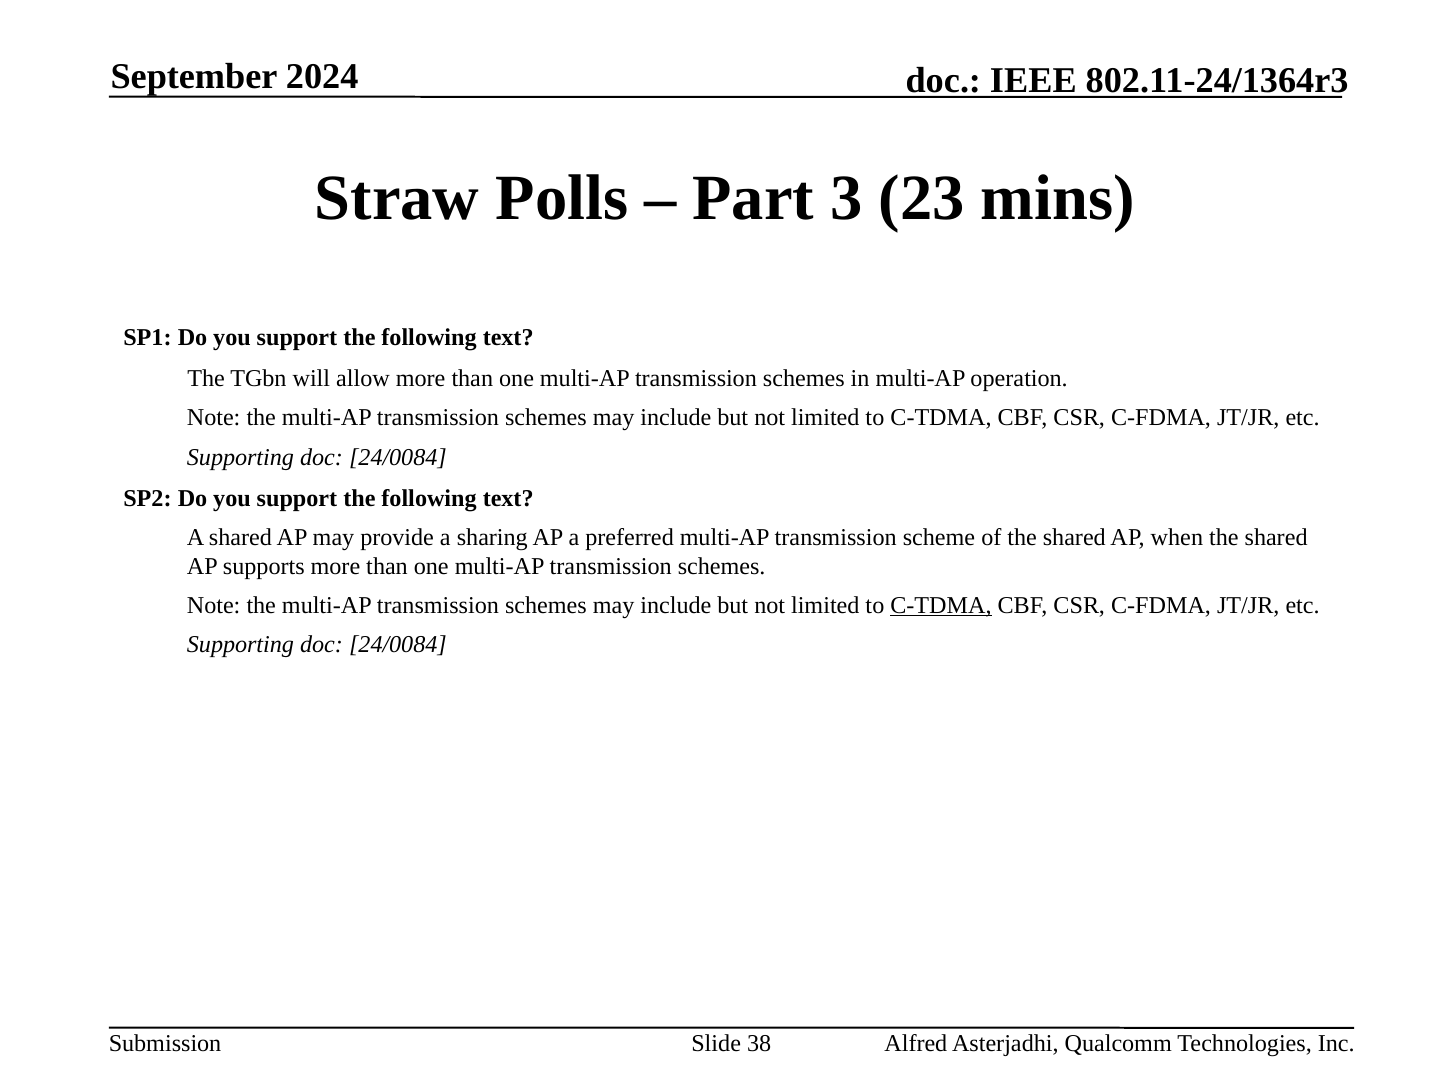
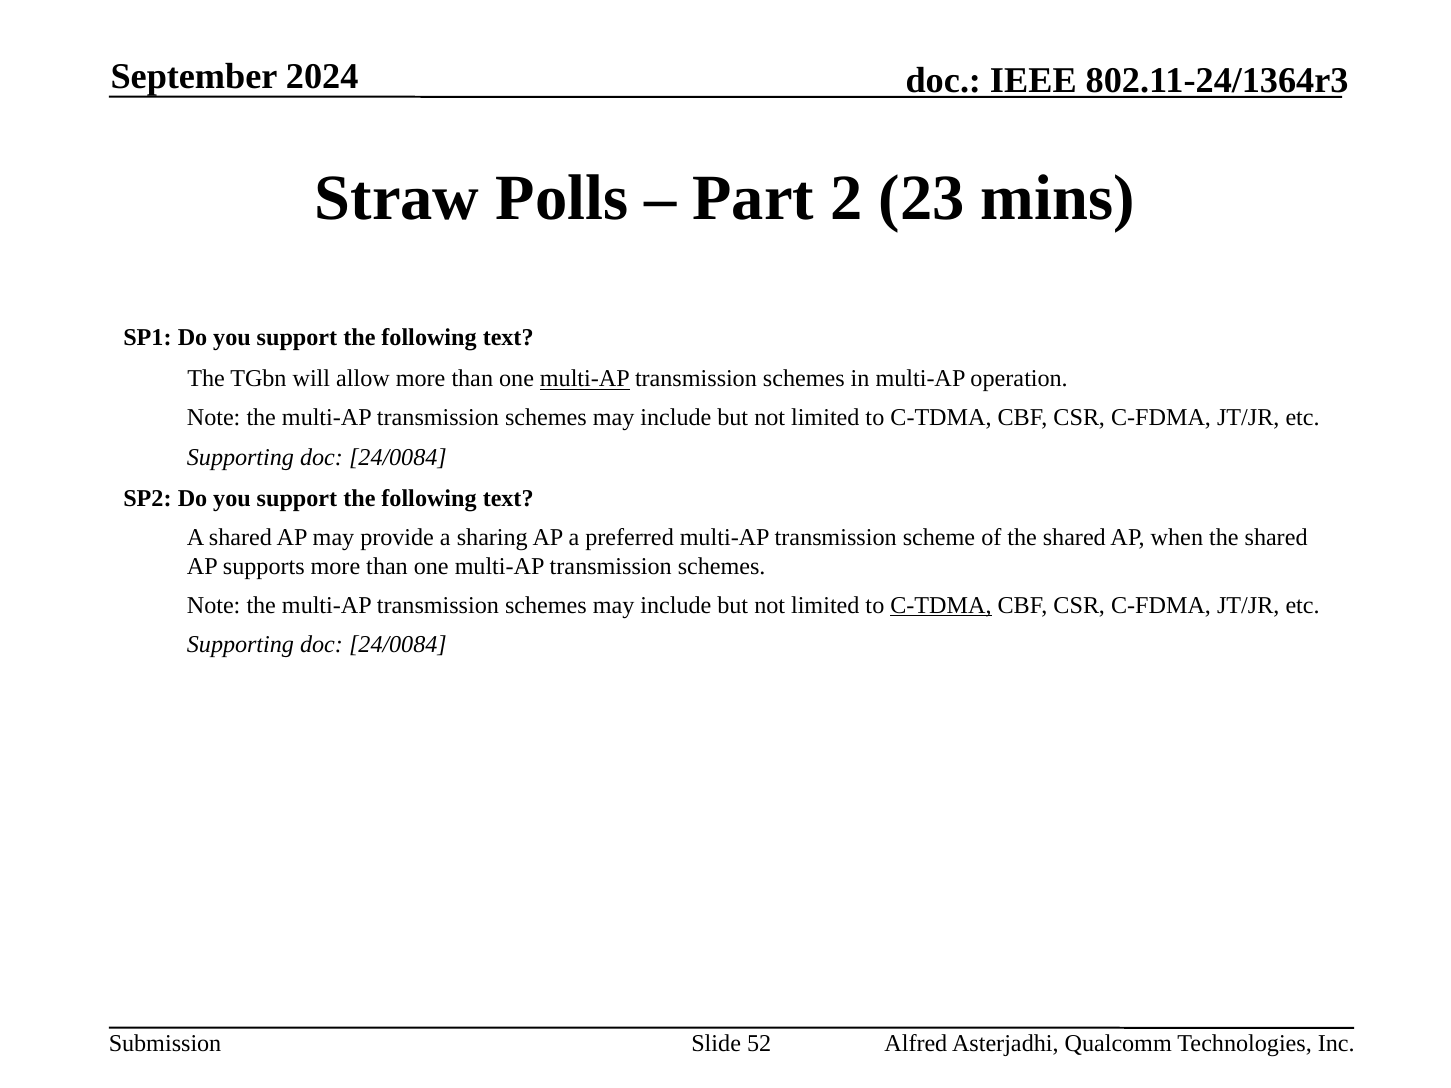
3: 3 -> 2
multi-AP at (585, 379) underline: none -> present
38: 38 -> 52
